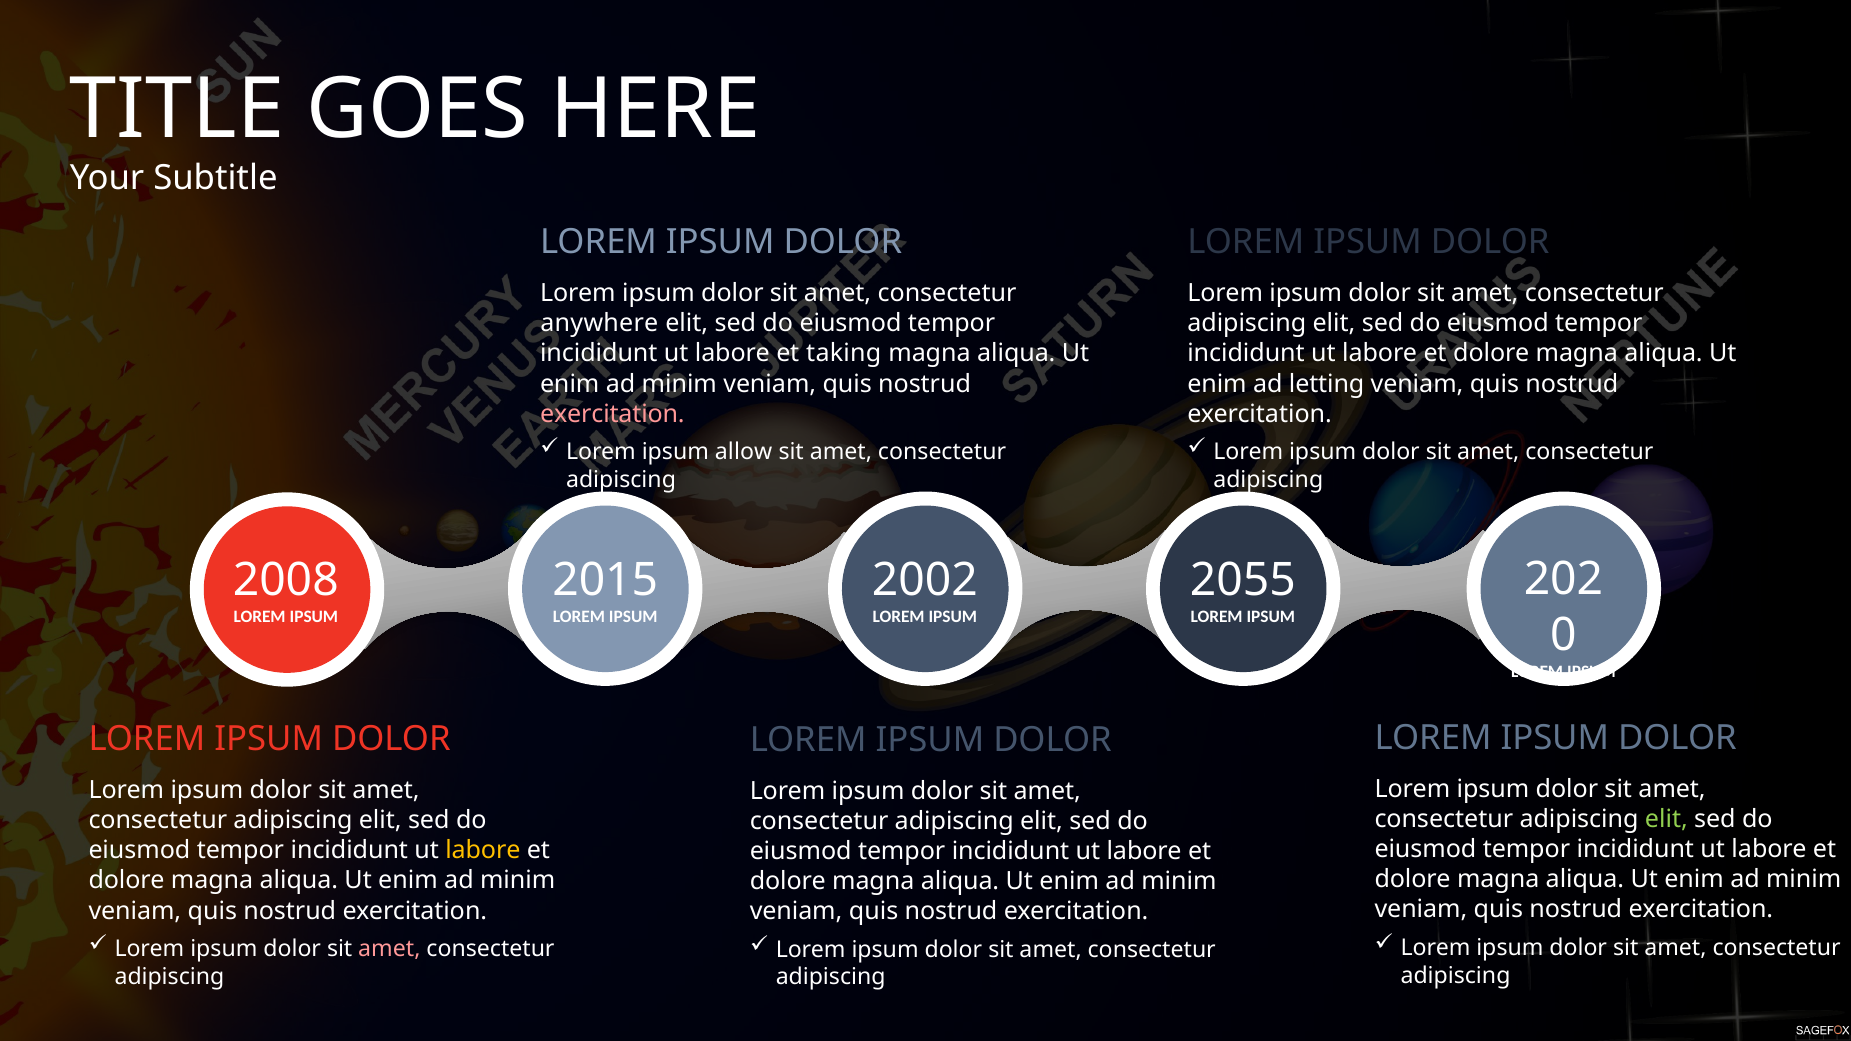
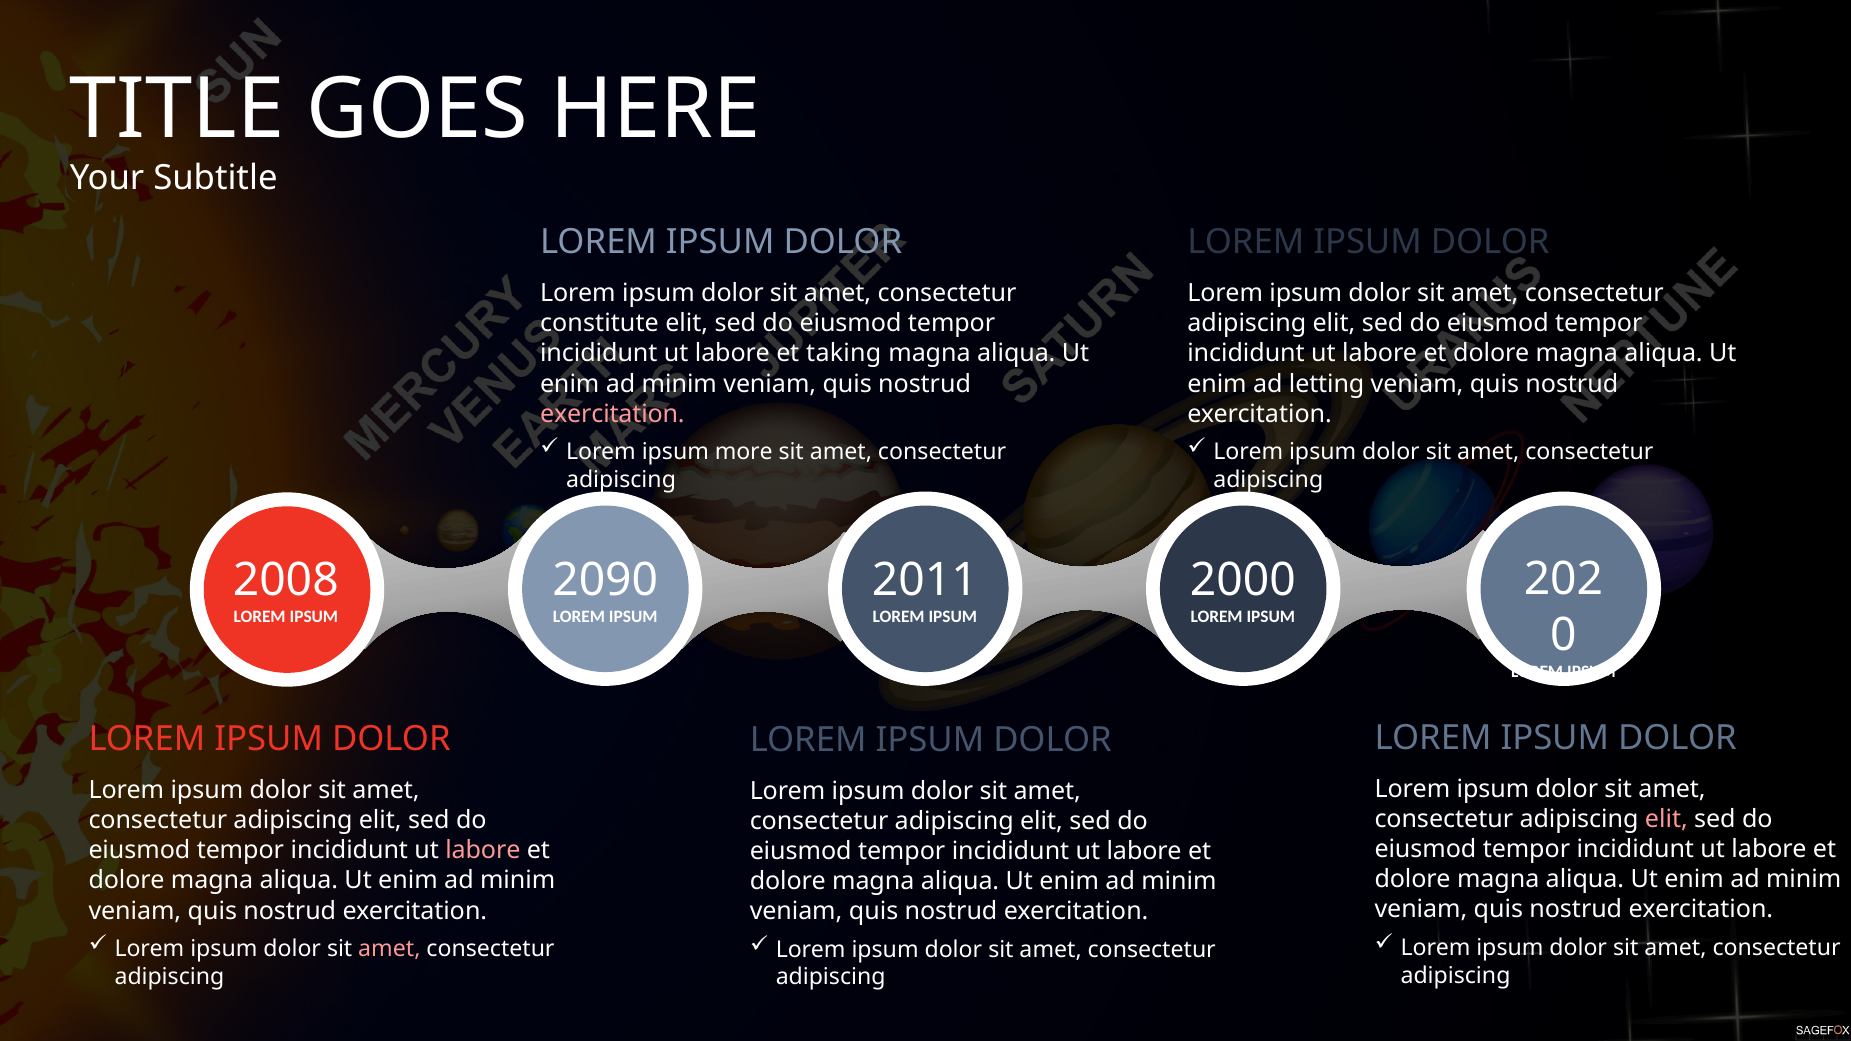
anywhere: anywhere -> constitute
allow: allow -> more
2015: 2015 -> 2090
2002: 2002 -> 2011
2055: 2055 -> 2000
elit at (1666, 819) colour: light green -> pink
labore at (483, 851) colour: yellow -> pink
